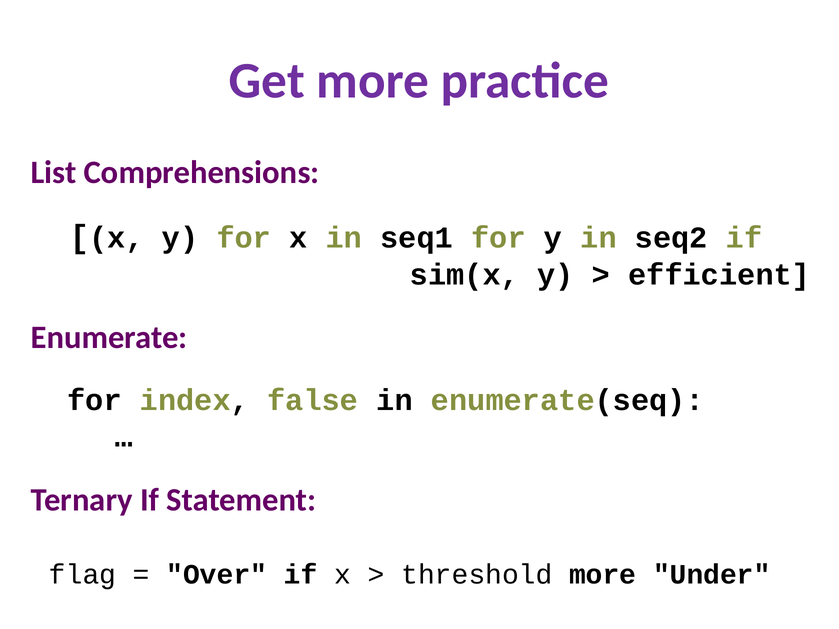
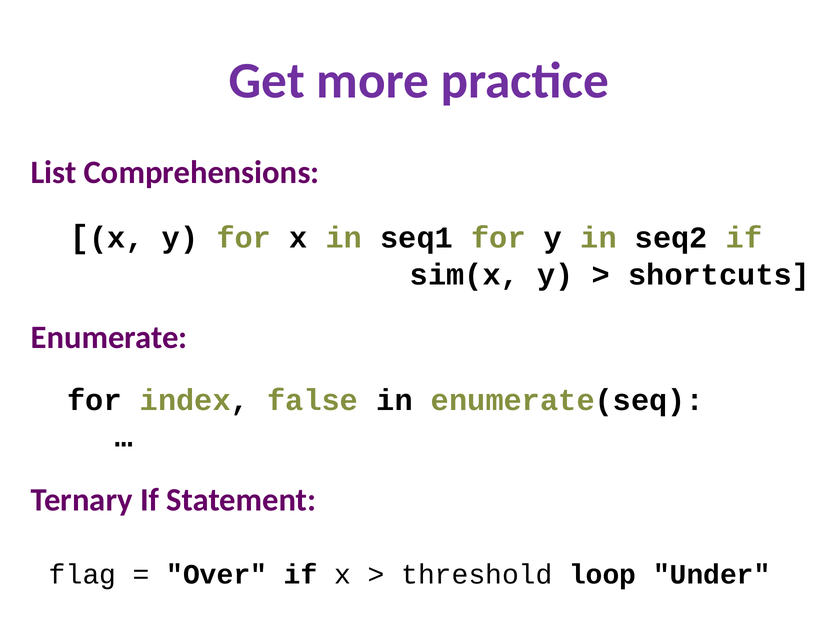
efficient: efficient -> shortcuts
threshold more: more -> loop
